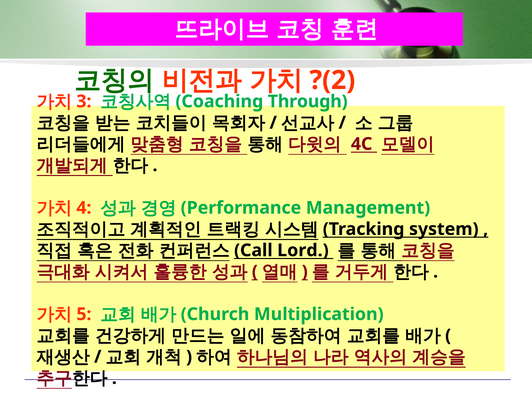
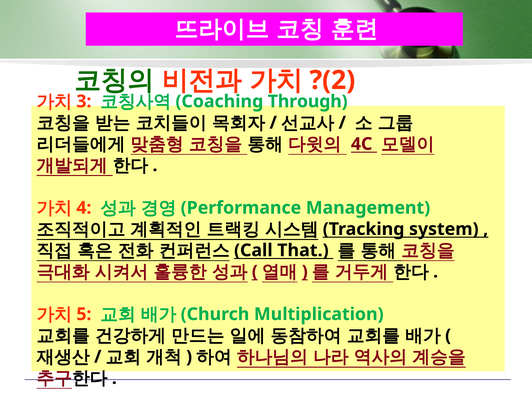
Lord: Lord -> That
